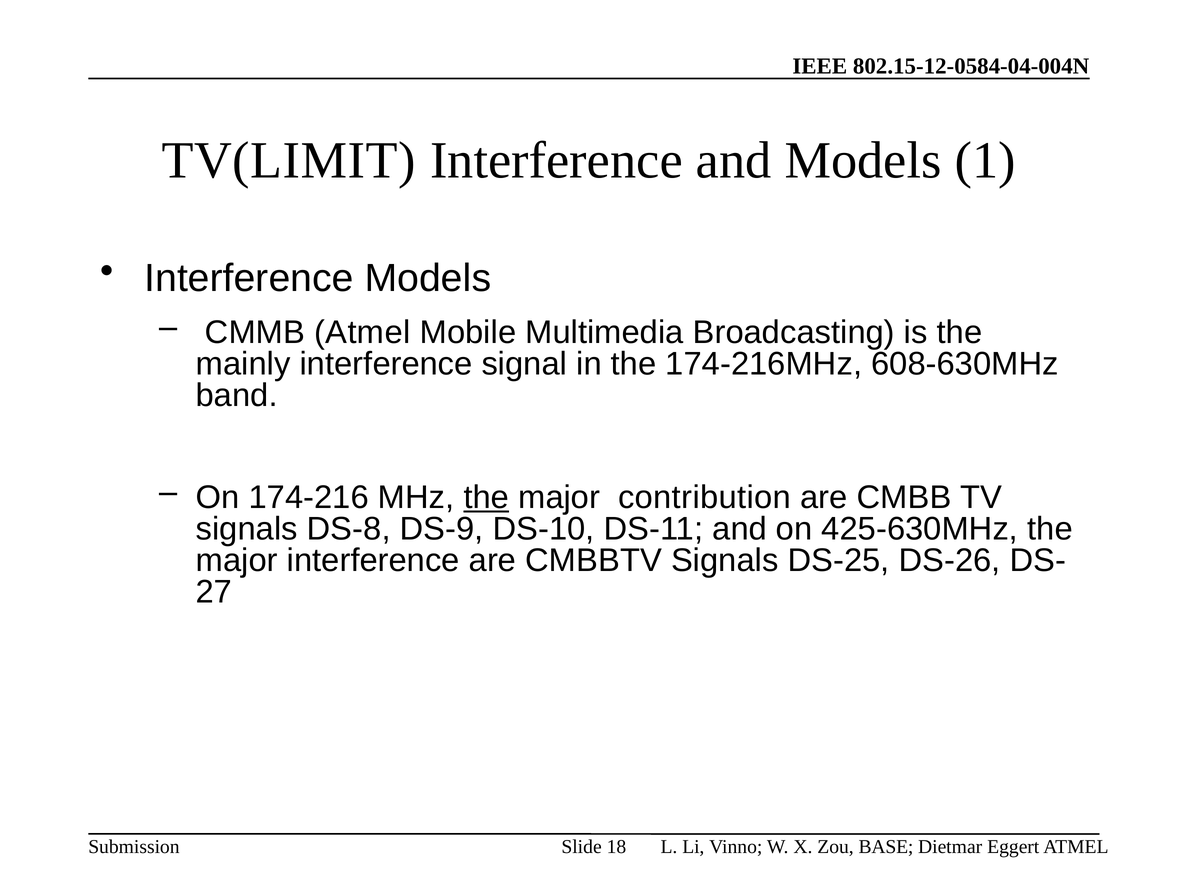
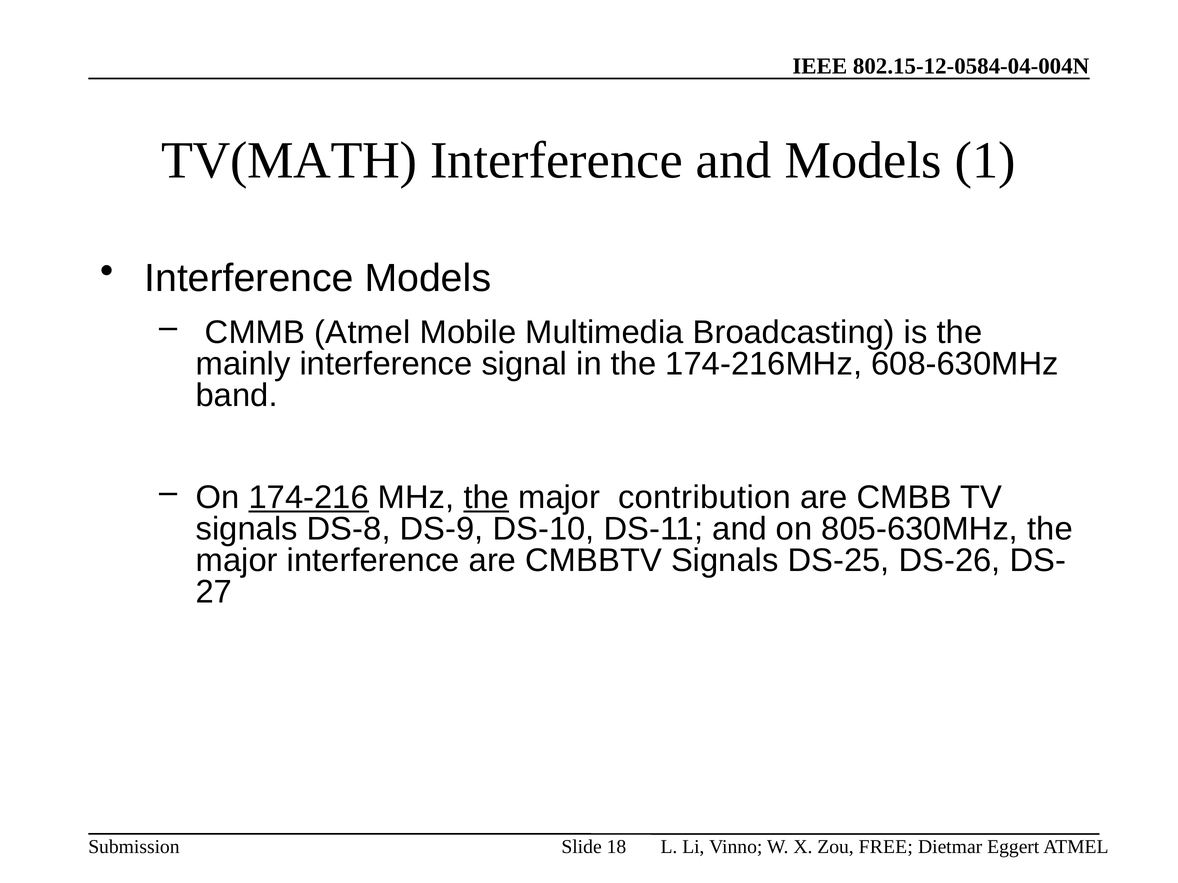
TV(LIMIT: TV(LIMIT -> TV(MATH
174-216 underline: none -> present
425-630MHz: 425-630MHz -> 805-630MHz
BASE: BASE -> FREE
